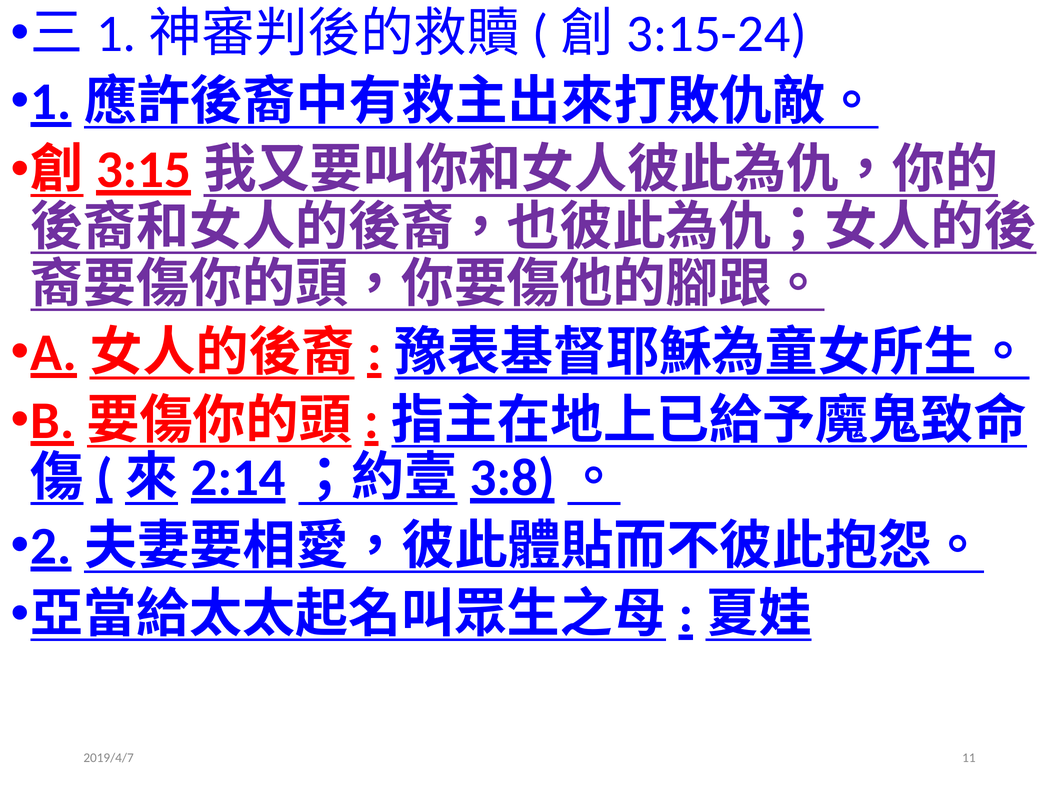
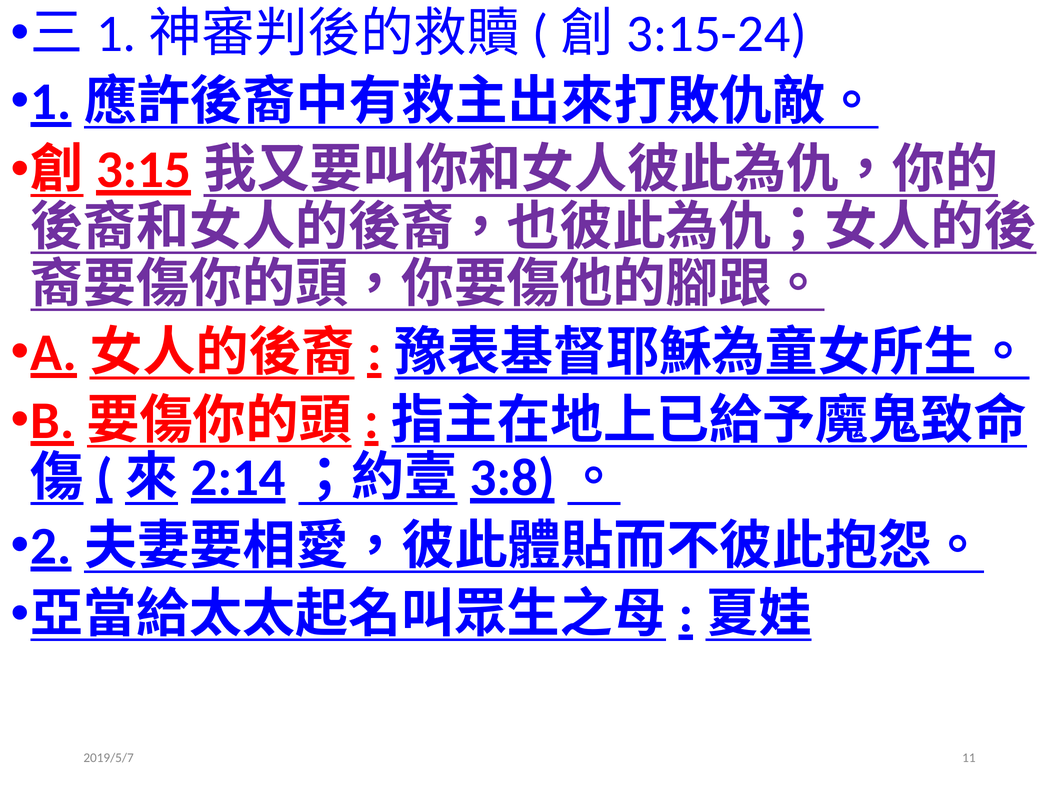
2019/4/7: 2019/4/7 -> 2019/5/7
